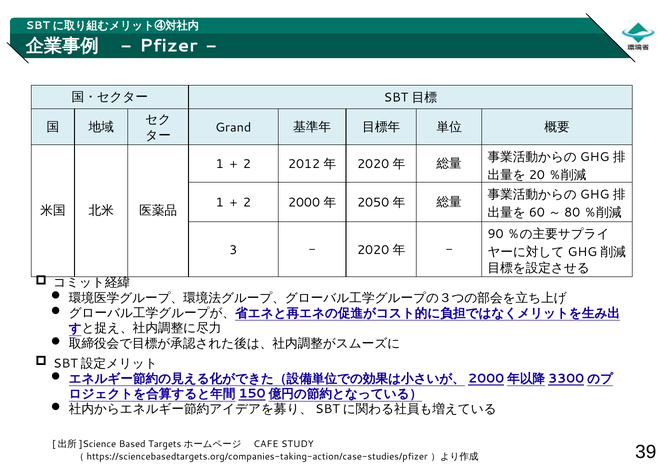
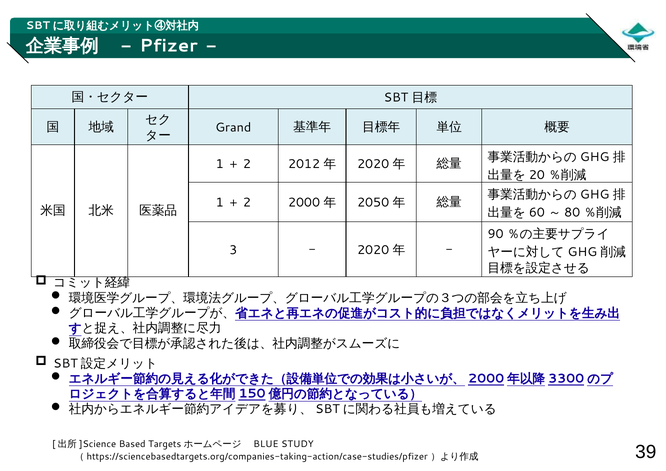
CAFE: CAFE -> BLUE
